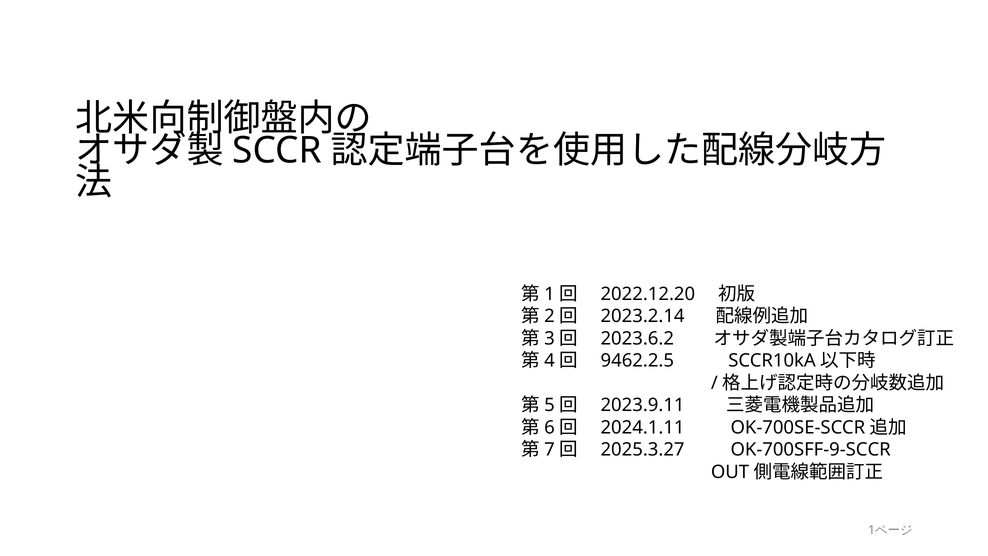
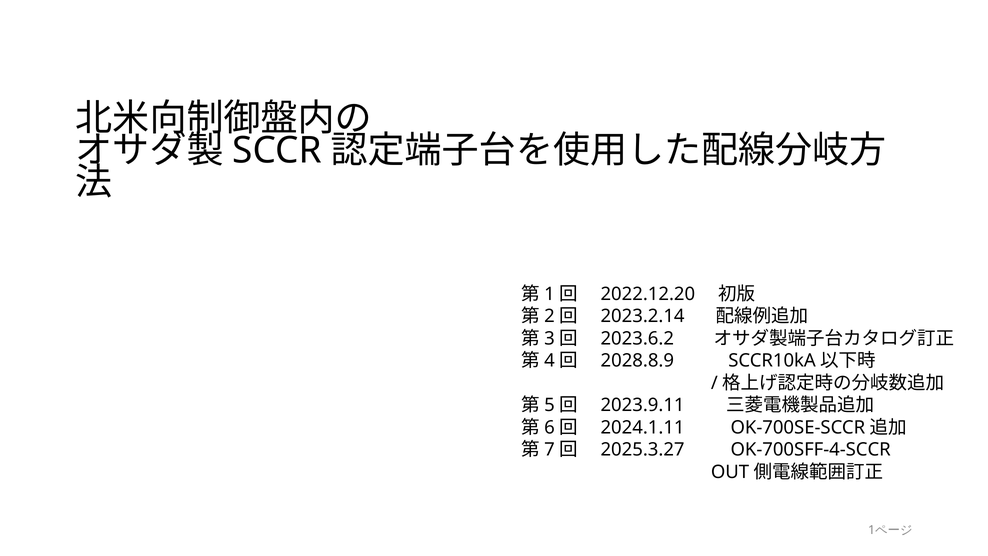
9462.2.5: 9462.2.5 -> 2028.8.9
OK-700SFF-9-SCCR: OK-700SFF-9-SCCR -> OK-700SFF-4-SCCR
